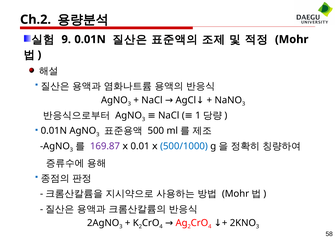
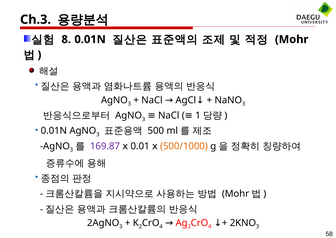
Ch.2: Ch.2 -> Ch.3
9: 9 -> 8
500/1000 colour: blue -> orange
